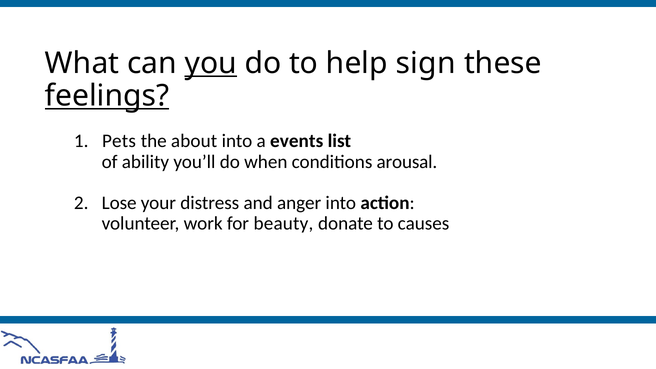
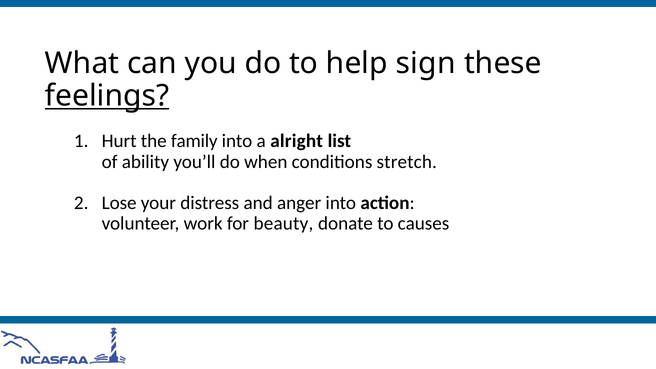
you underline: present -> none
Pets: Pets -> Hurt
about: about -> family
events: events -> alright
arousal: arousal -> stretch
